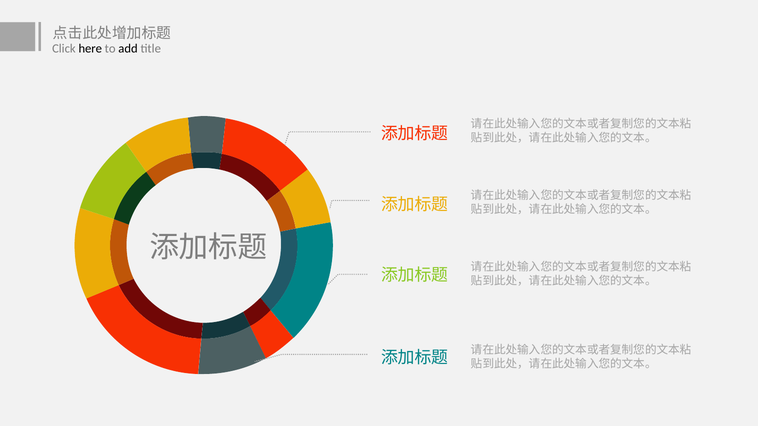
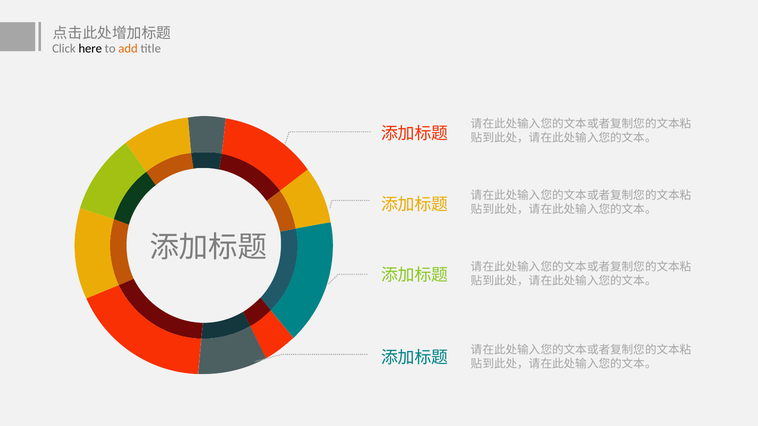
add colour: black -> orange
